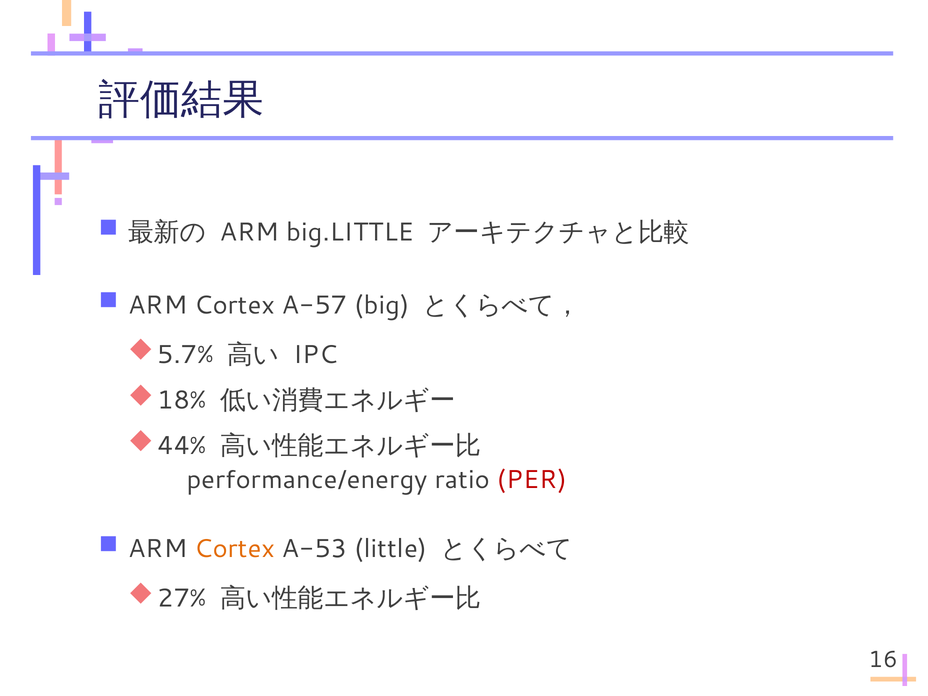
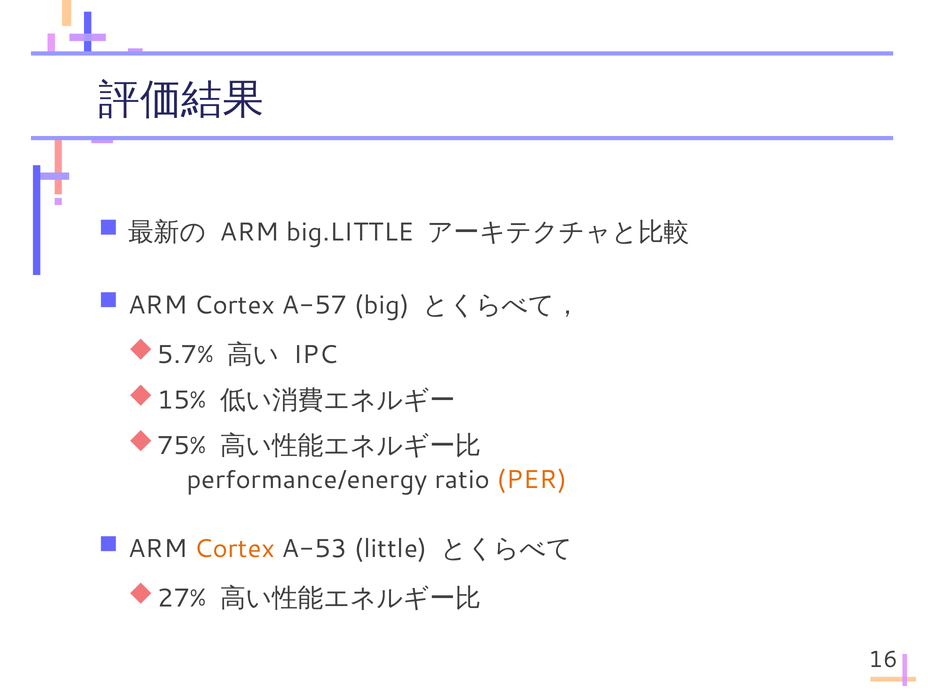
18%: 18% -> 15%
44%: 44% -> 75%
PER colour: red -> orange
